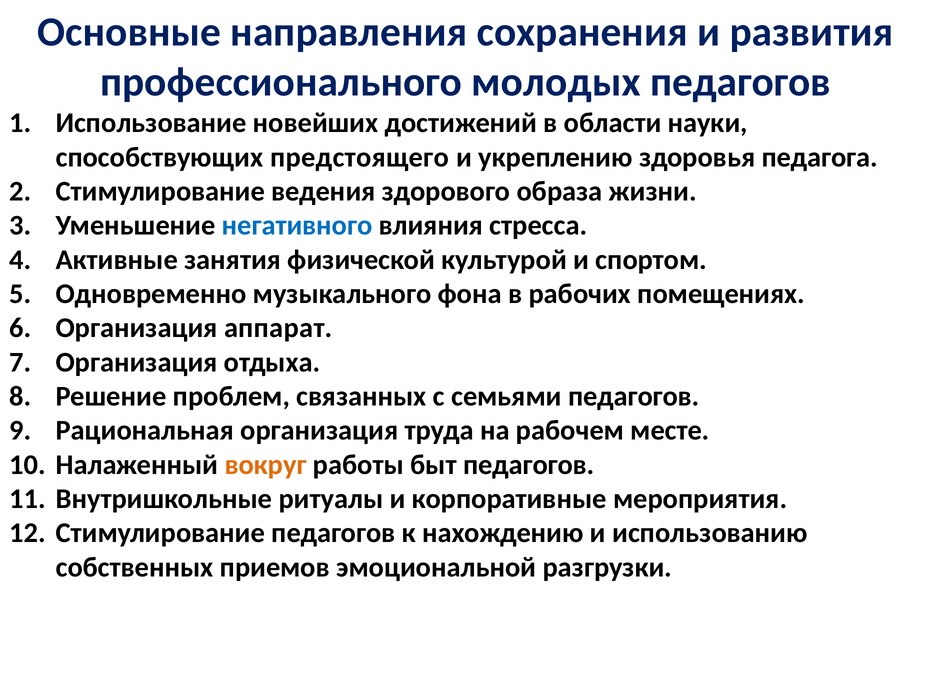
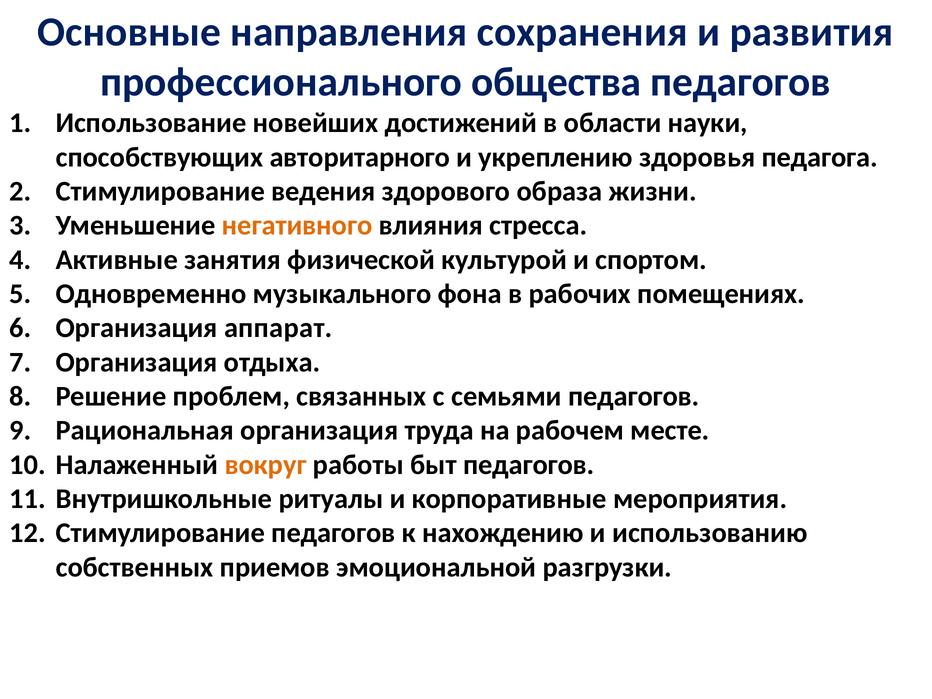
молодых: молодых -> общества
предстоящего: предстоящего -> авторитарного
негативного colour: blue -> orange
